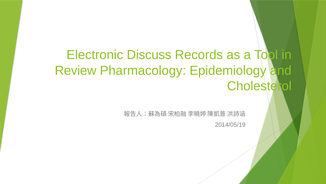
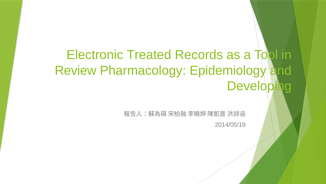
Discuss: Discuss -> Treated
Cholesterol: Cholesterol -> Developing
